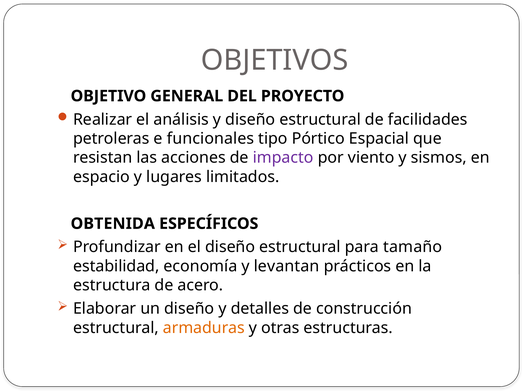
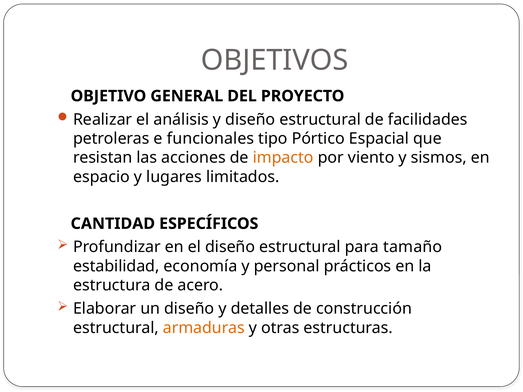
impacto colour: purple -> orange
OBTENIDA: OBTENIDA -> CANTIDAD
levantan: levantan -> personal
